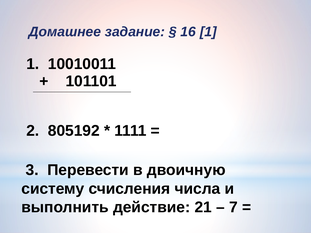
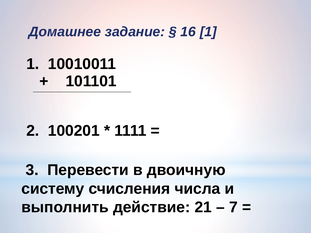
805192: 805192 -> 100201
